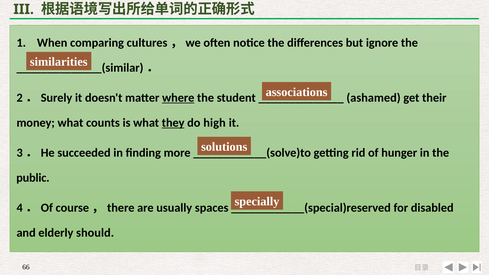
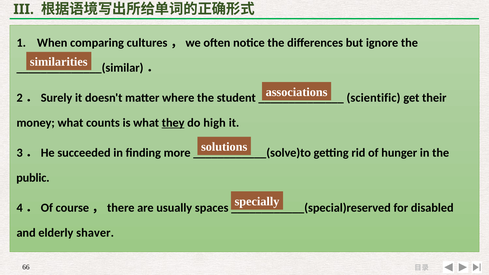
where underline: present -> none
ashamed: ashamed -> scientific
should: should -> shaver
